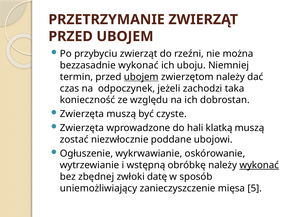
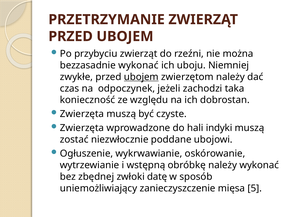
termin: termin -> zwykłe
klatką: klatką -> indyki
wykonać at (259, 165) underline: present -> none
